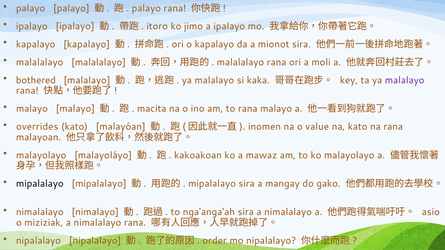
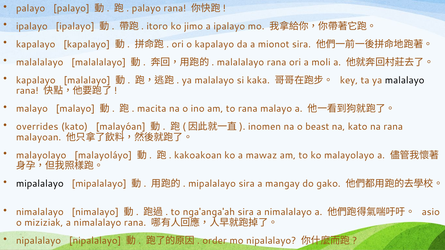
bothered at (36, 80): bothered -> kapalayo
malalayo at (405, 80) colour: purple -> black
value: value -> beast
